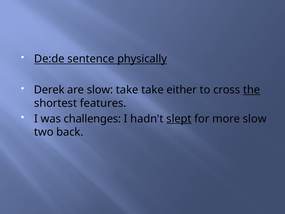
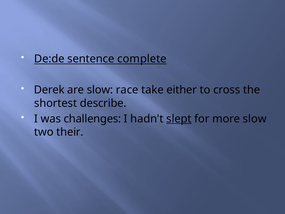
physically: physically -> complete
slow take: take -> race
the underline: present -> none
features: features -> describe
back: back -> their
